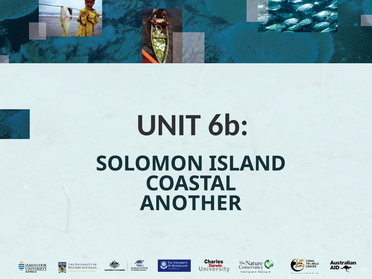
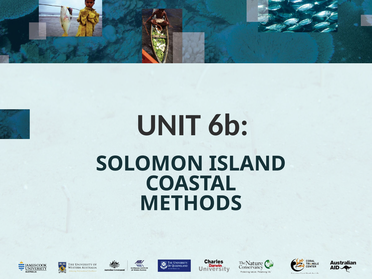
ANOTHER: ANOTHER -> METHODS
